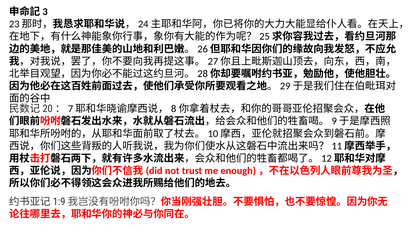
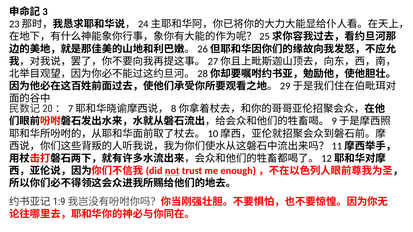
not underline: none -> present
